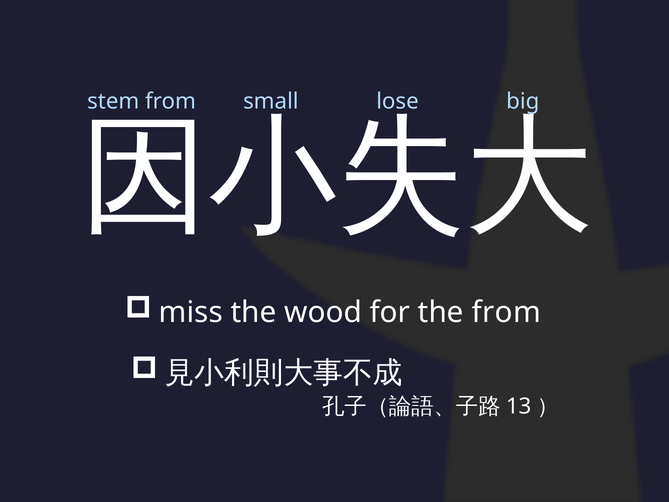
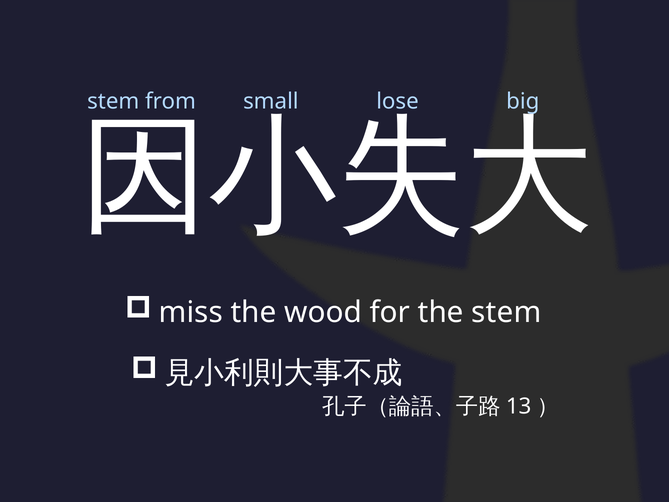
the from: from -> stem
